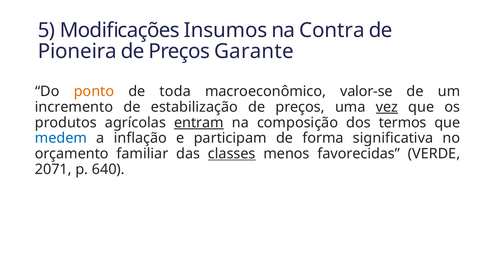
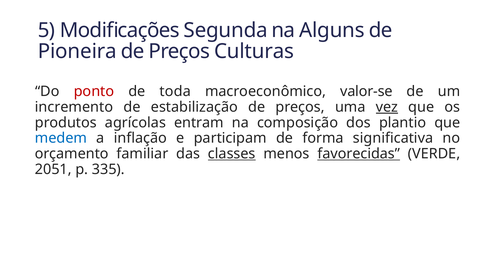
Insumos: Insumos -> Segunda
Contra: Contra -> Alguns
Garante: Garante -> Culturas
ponto colour: orange -> red
entram underline: present -> none
termos: termos -> plantio
favorecidas underline: none -> present
2071: 2071 -> 2051
640: 640 -> 335
